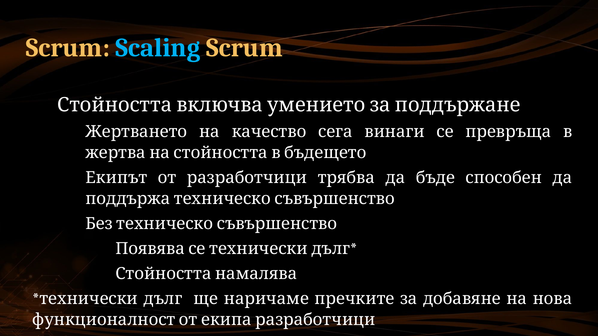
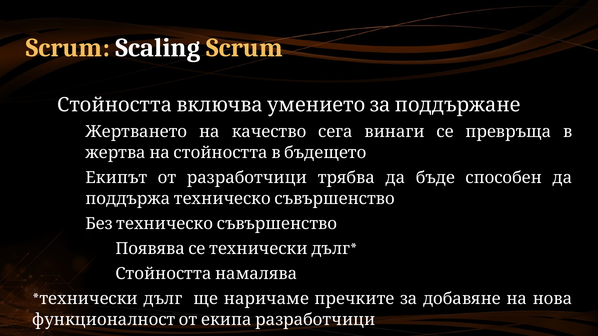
Scaling colour: light blue -> white
